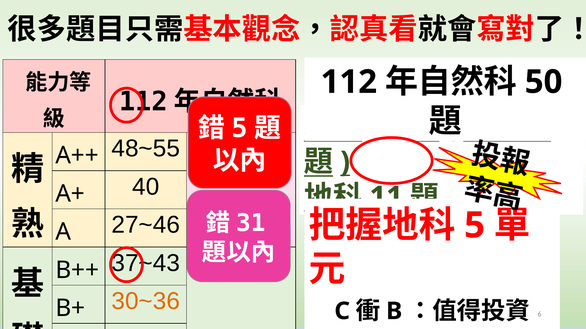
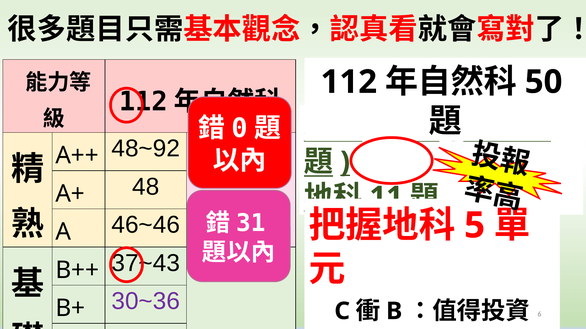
5 at (240, 129): 5 -> 0
48~55: 48~55 -> 48~92
40: 40 -> 48
27~46: 27~46 -> 46~46
30~36 colour: orange -> purple
